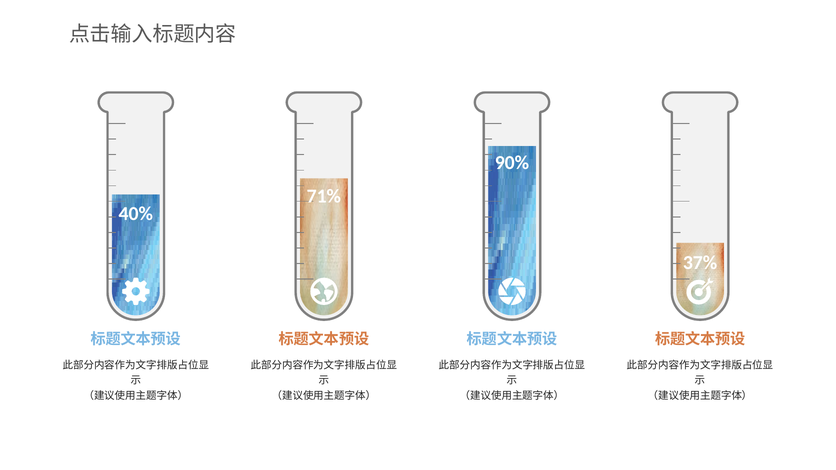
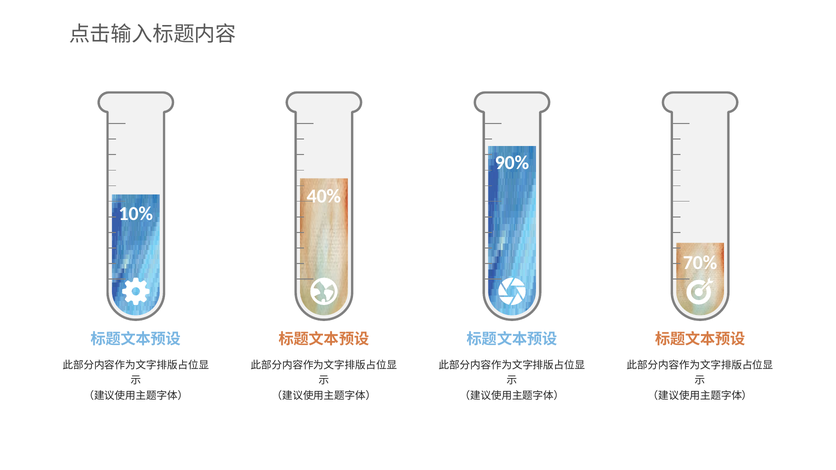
71%: 71% -> 40%
40%: 40% -> 10%
37%: 37% -> 70%
